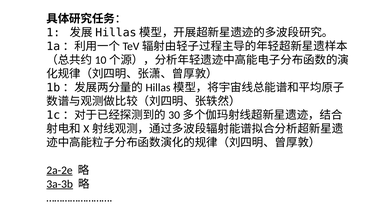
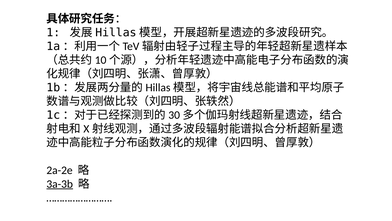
2a-2e underline: present -> none
